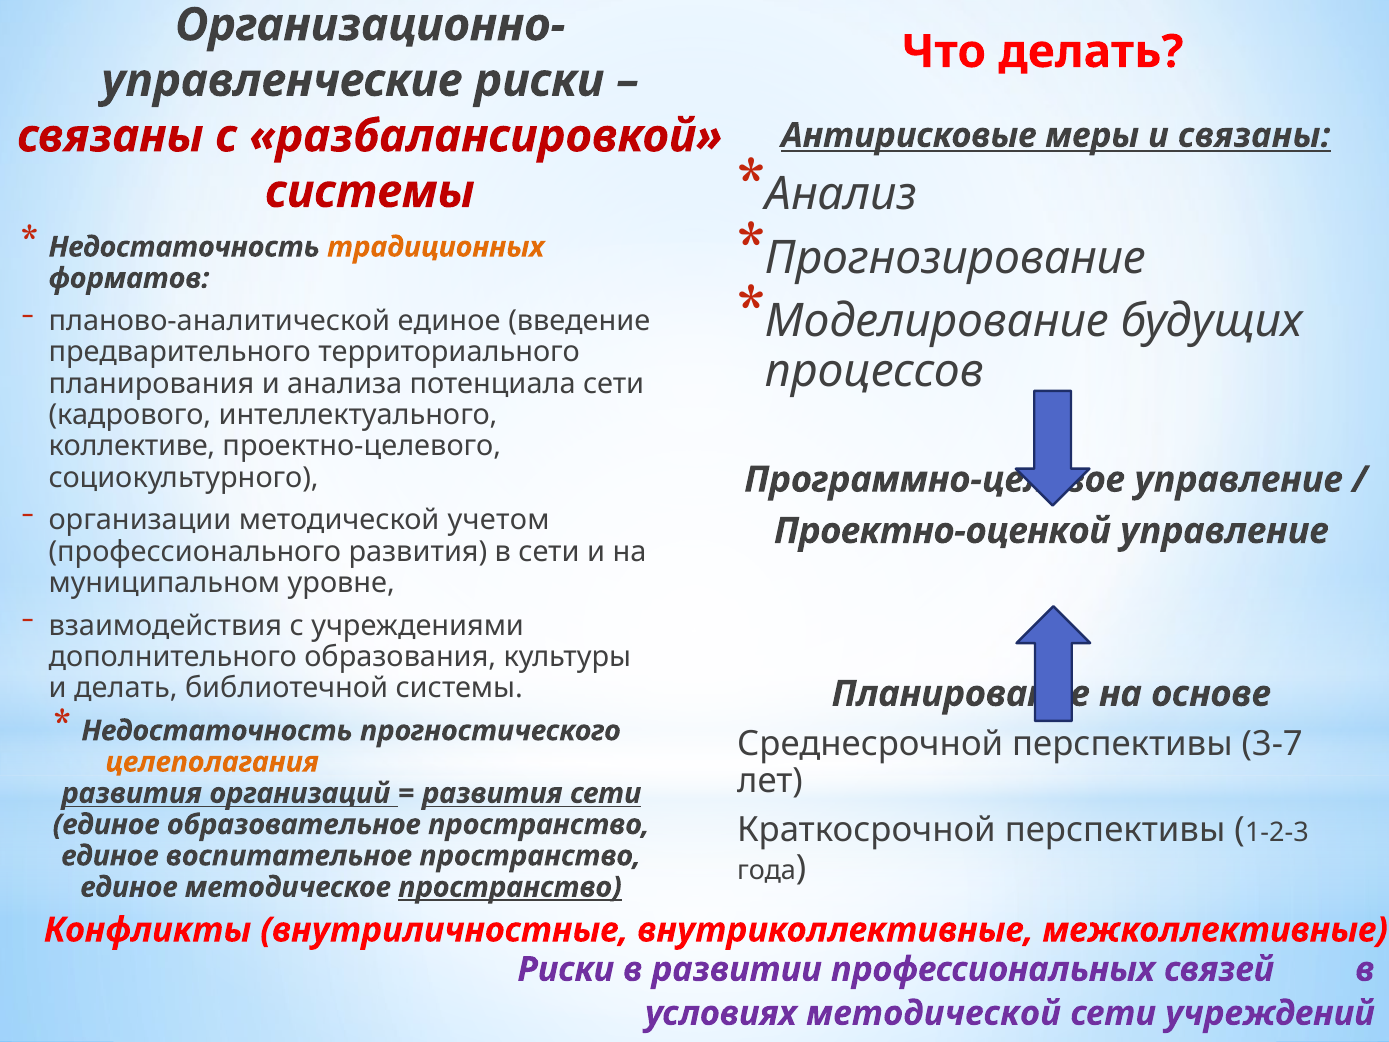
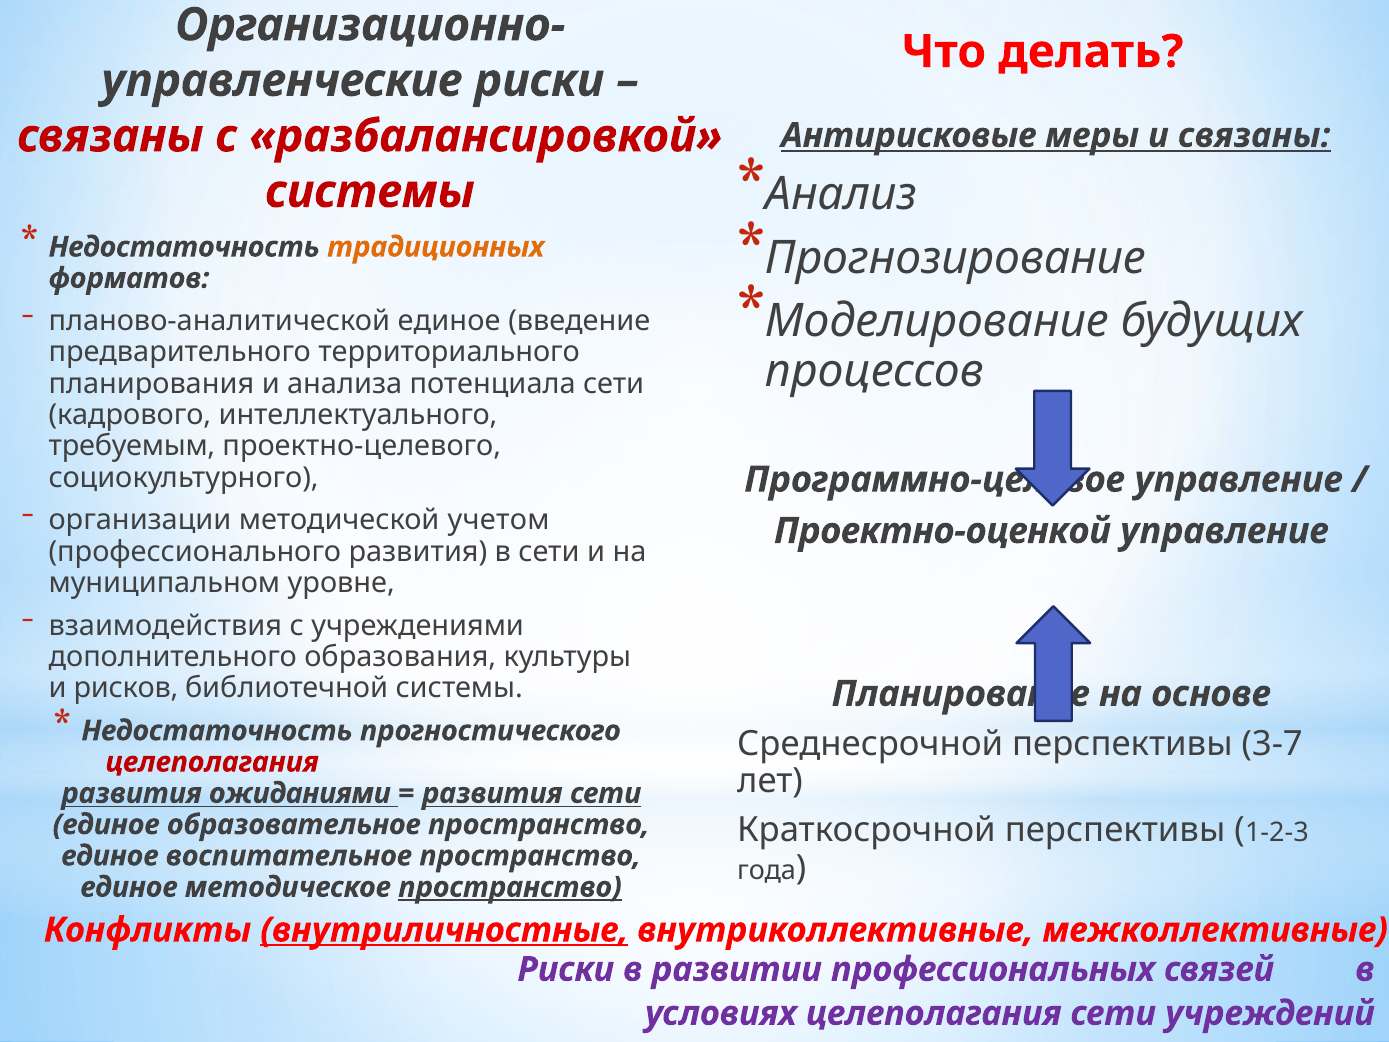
коллективе: коллективе -> требуемым
и делать: делать -> рисков
целеполагания at (212, 762) colour: orange -> red
организаций: организаций -> ожиданиями
внутриличностные underline: none -> present
условиях методической: методической -> целеполагания
